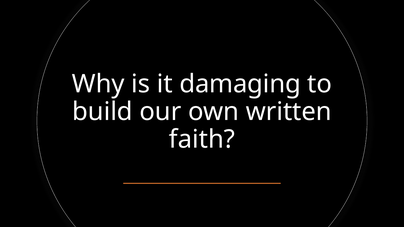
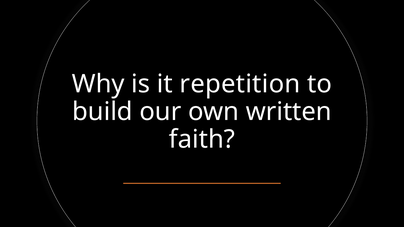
damaging: damaging -> repetition
